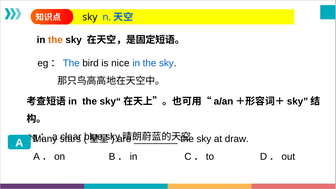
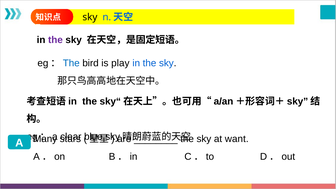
the at (55, 40) colour: orange -> purple
nice: nice -> play
draw: draw -> want
